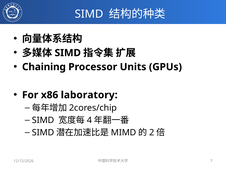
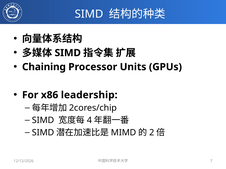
laboratory: laboratory -> leadership
